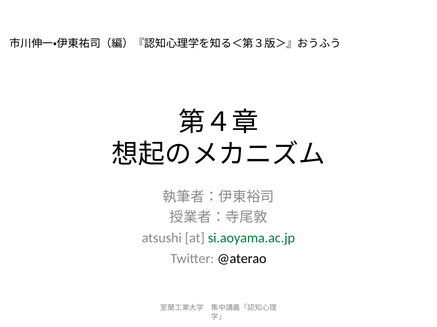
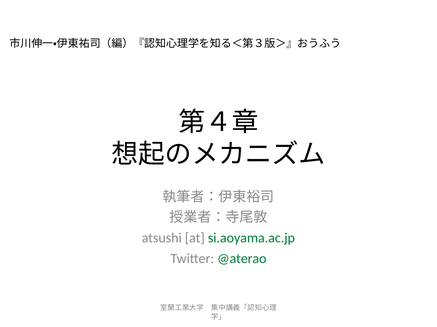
@aterao colour: black -> green
